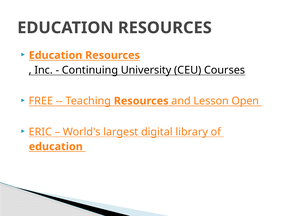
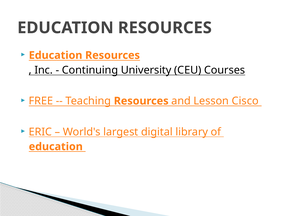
Open: Open -> Cisco
